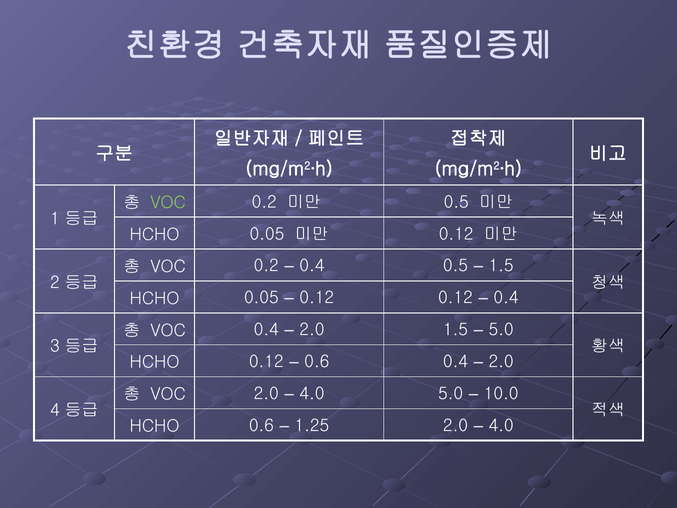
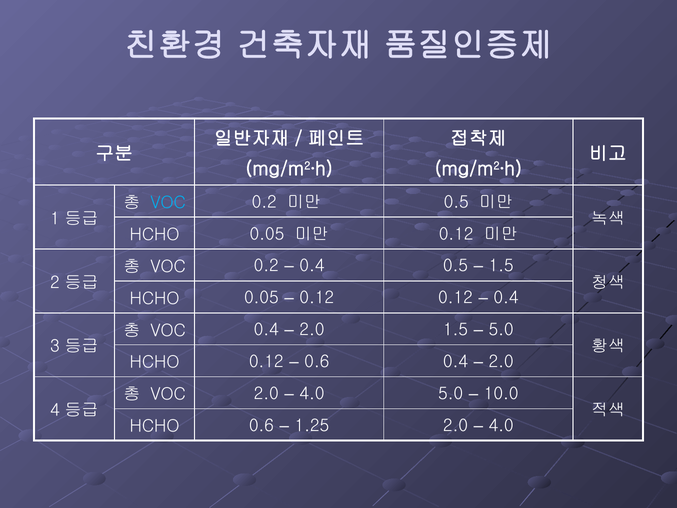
VOC at (168, 203) colour: light green -> light blue
